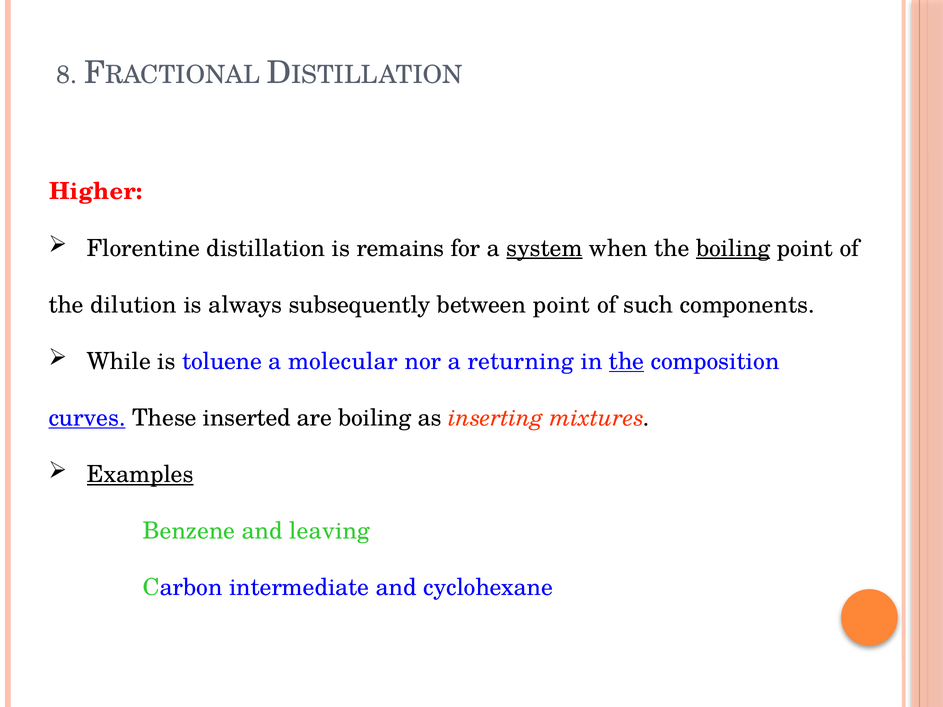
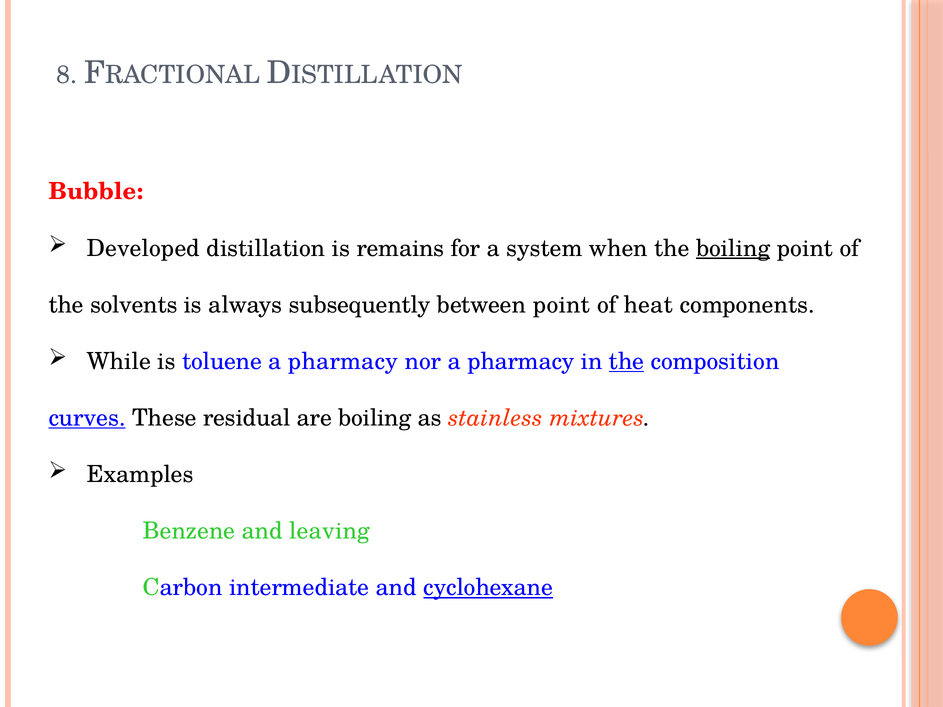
Higher: Higher -> Bubble
Florentine: Florentine -> Developed
system underline: present -> none
dilution: dilution -> solvents
such: such -> heat
molecular at (343, 361): molecular -> pharmacy
nor a returning: returning -> pharmacy
inserted: inserted -> residual
inserting: inserting -> stainless
Examples underline: present -> none
cyclohexane underline: none -> present
